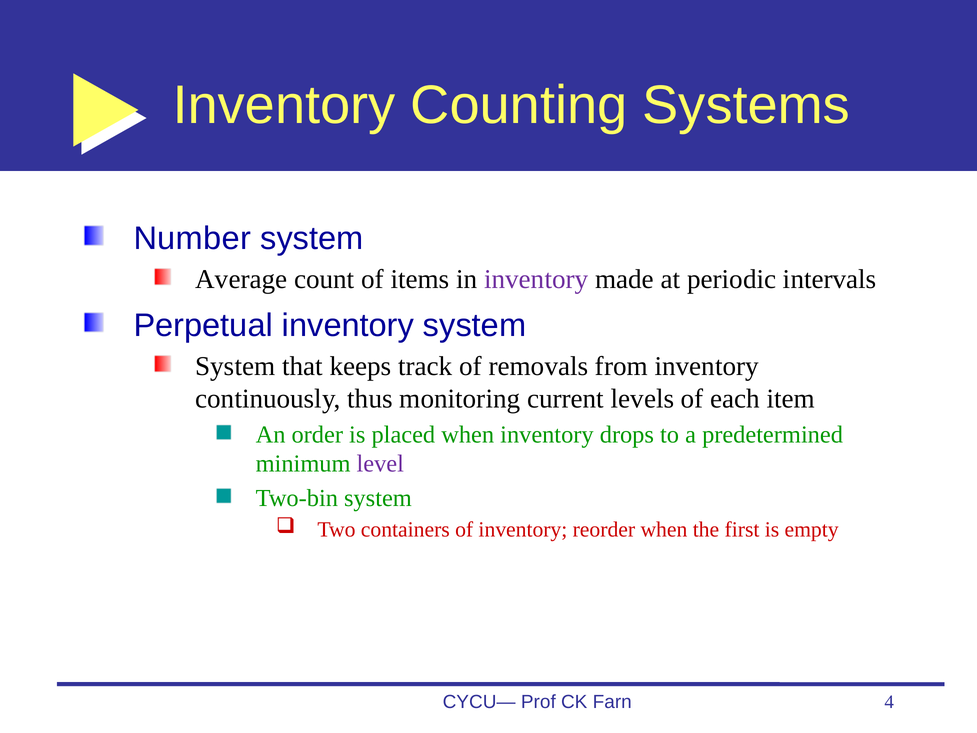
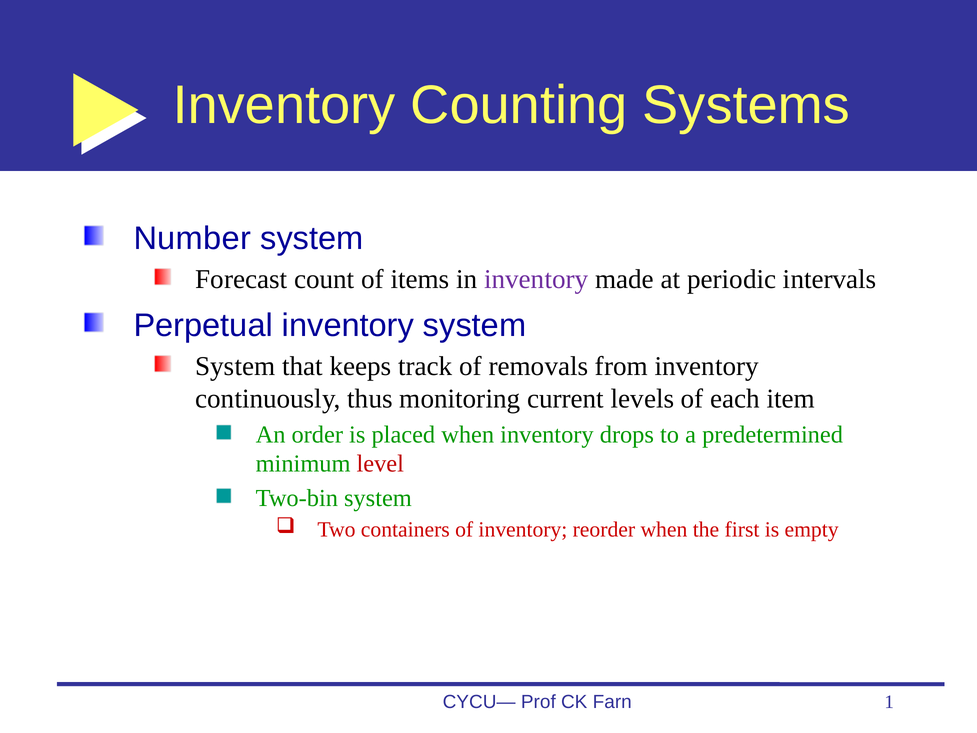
Average: Average -> Forecast
level colour: purple -> red
4: 4 -> 1
